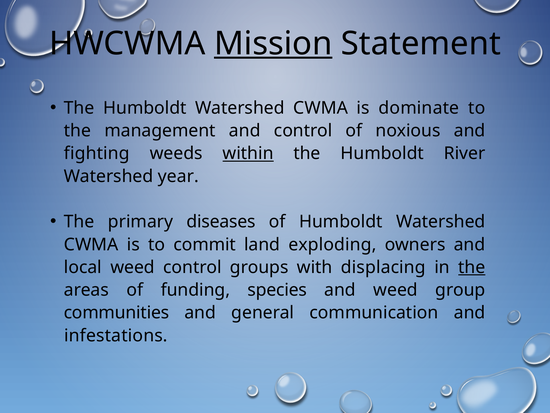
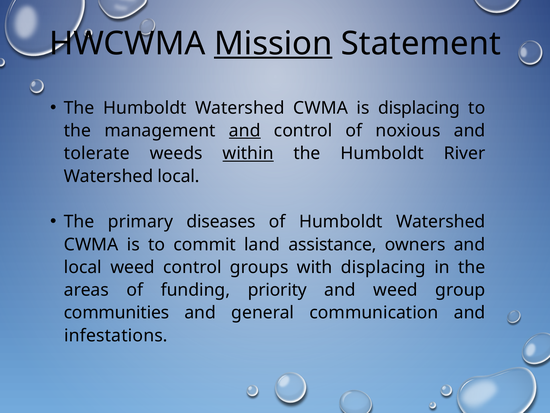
is dominate: dominate -> displacing
and at (245, 131) underline: none -> present
fighting: fighting -> tolerate
Watershed year: year -> local
exploding: exploding -> assistance
the at (472, 267) underline: present -> none
species: species -> priority
